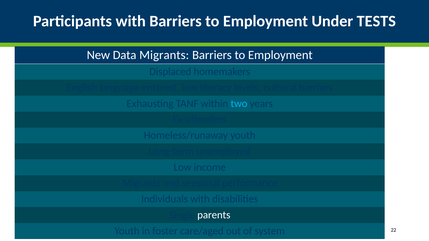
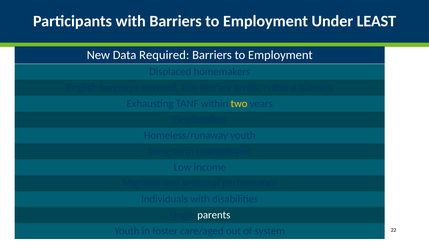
TESTS: TESTS -> LEAST
Data Migrants: Migrants -> Required
two colour: light blue -> yellow
